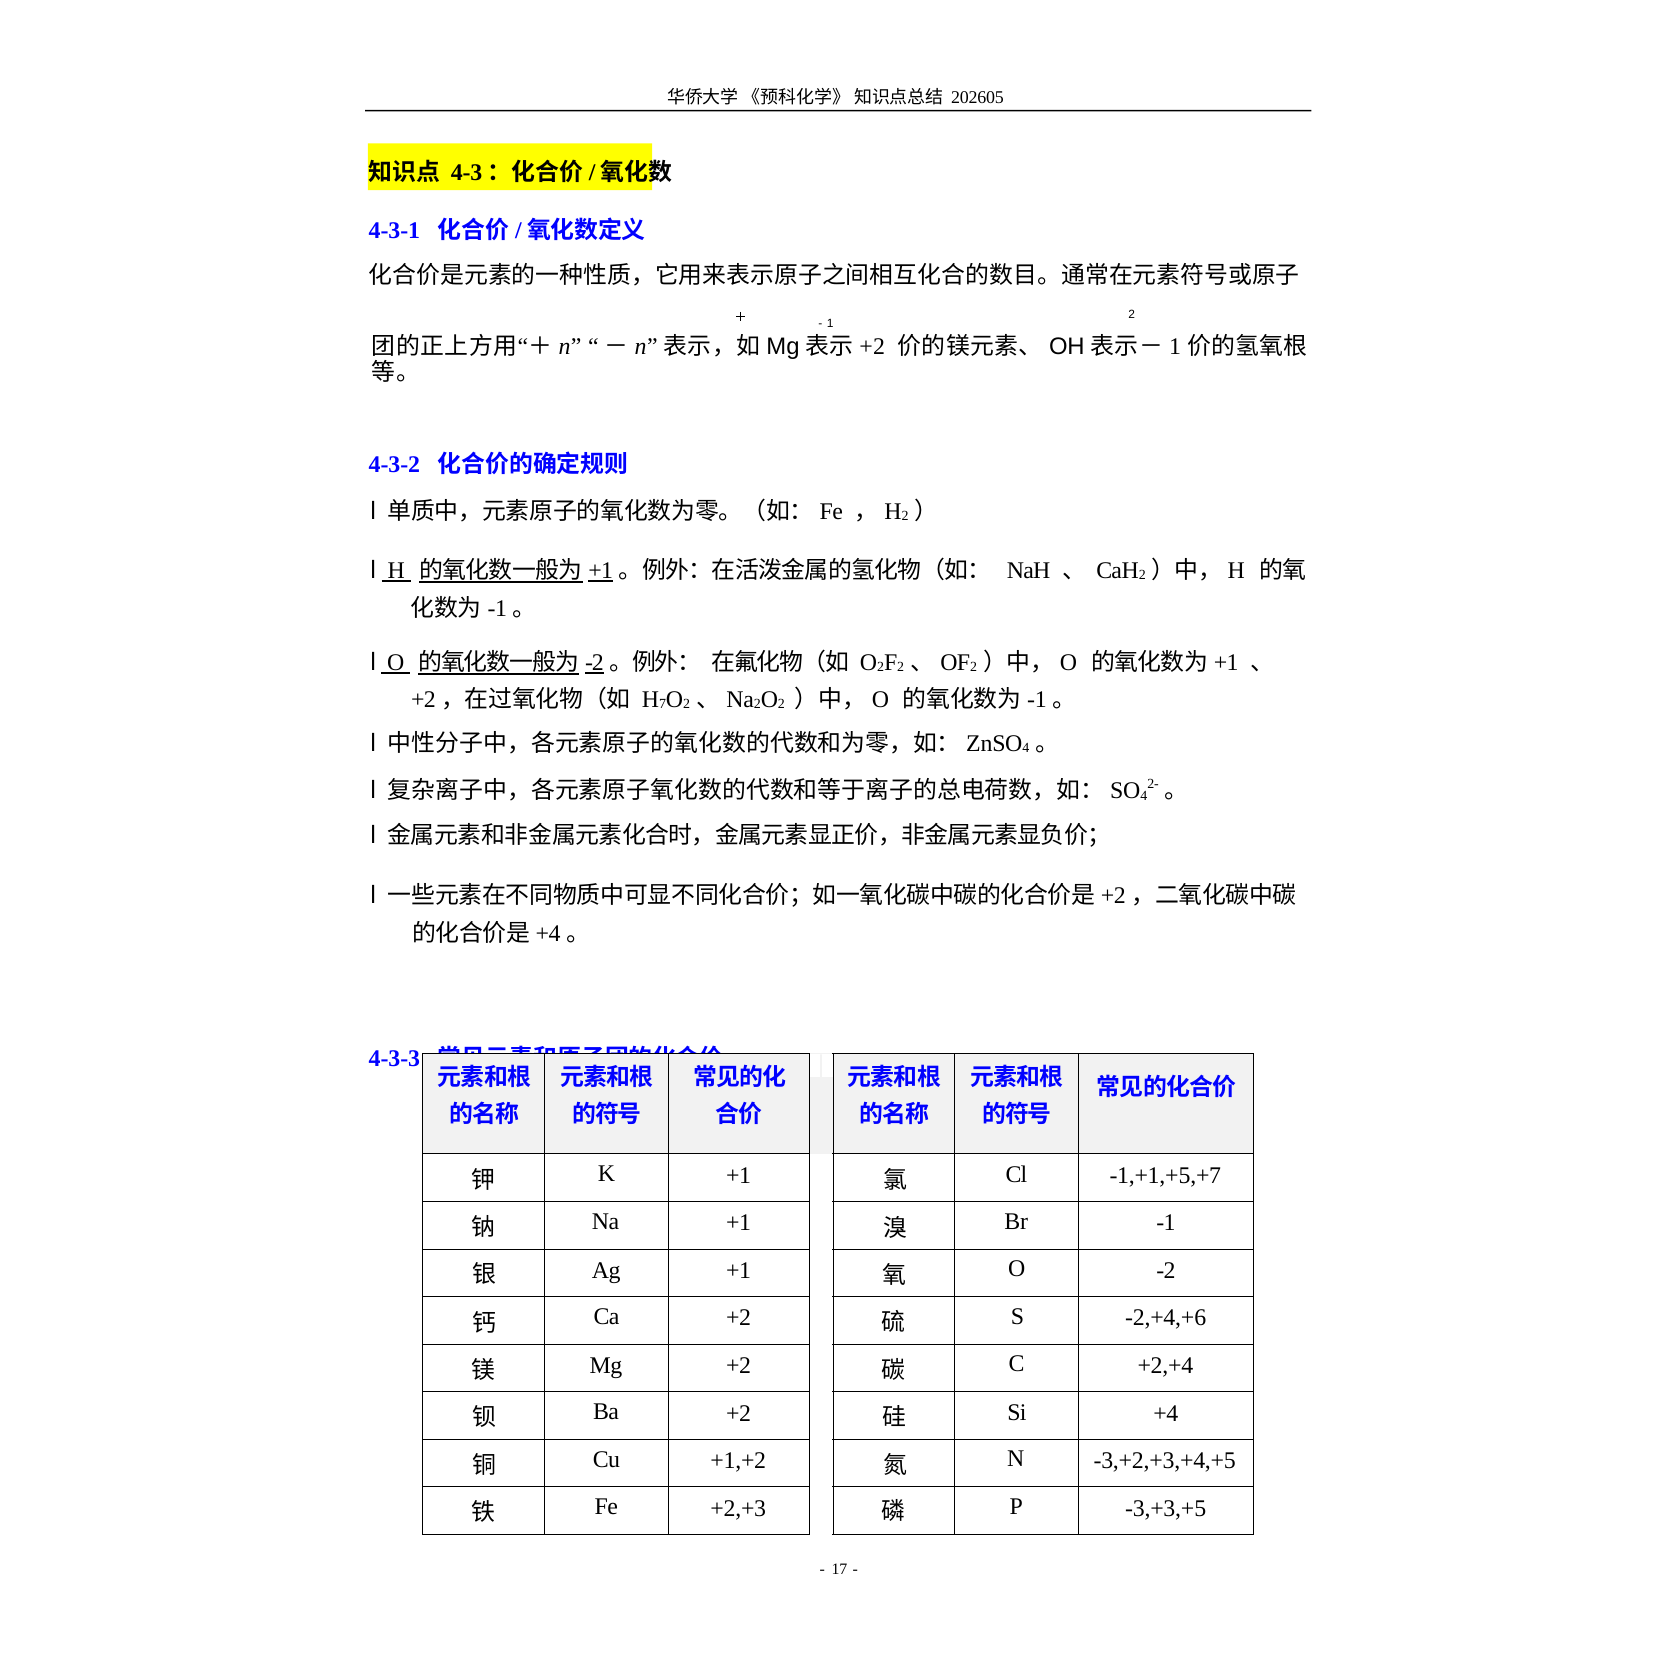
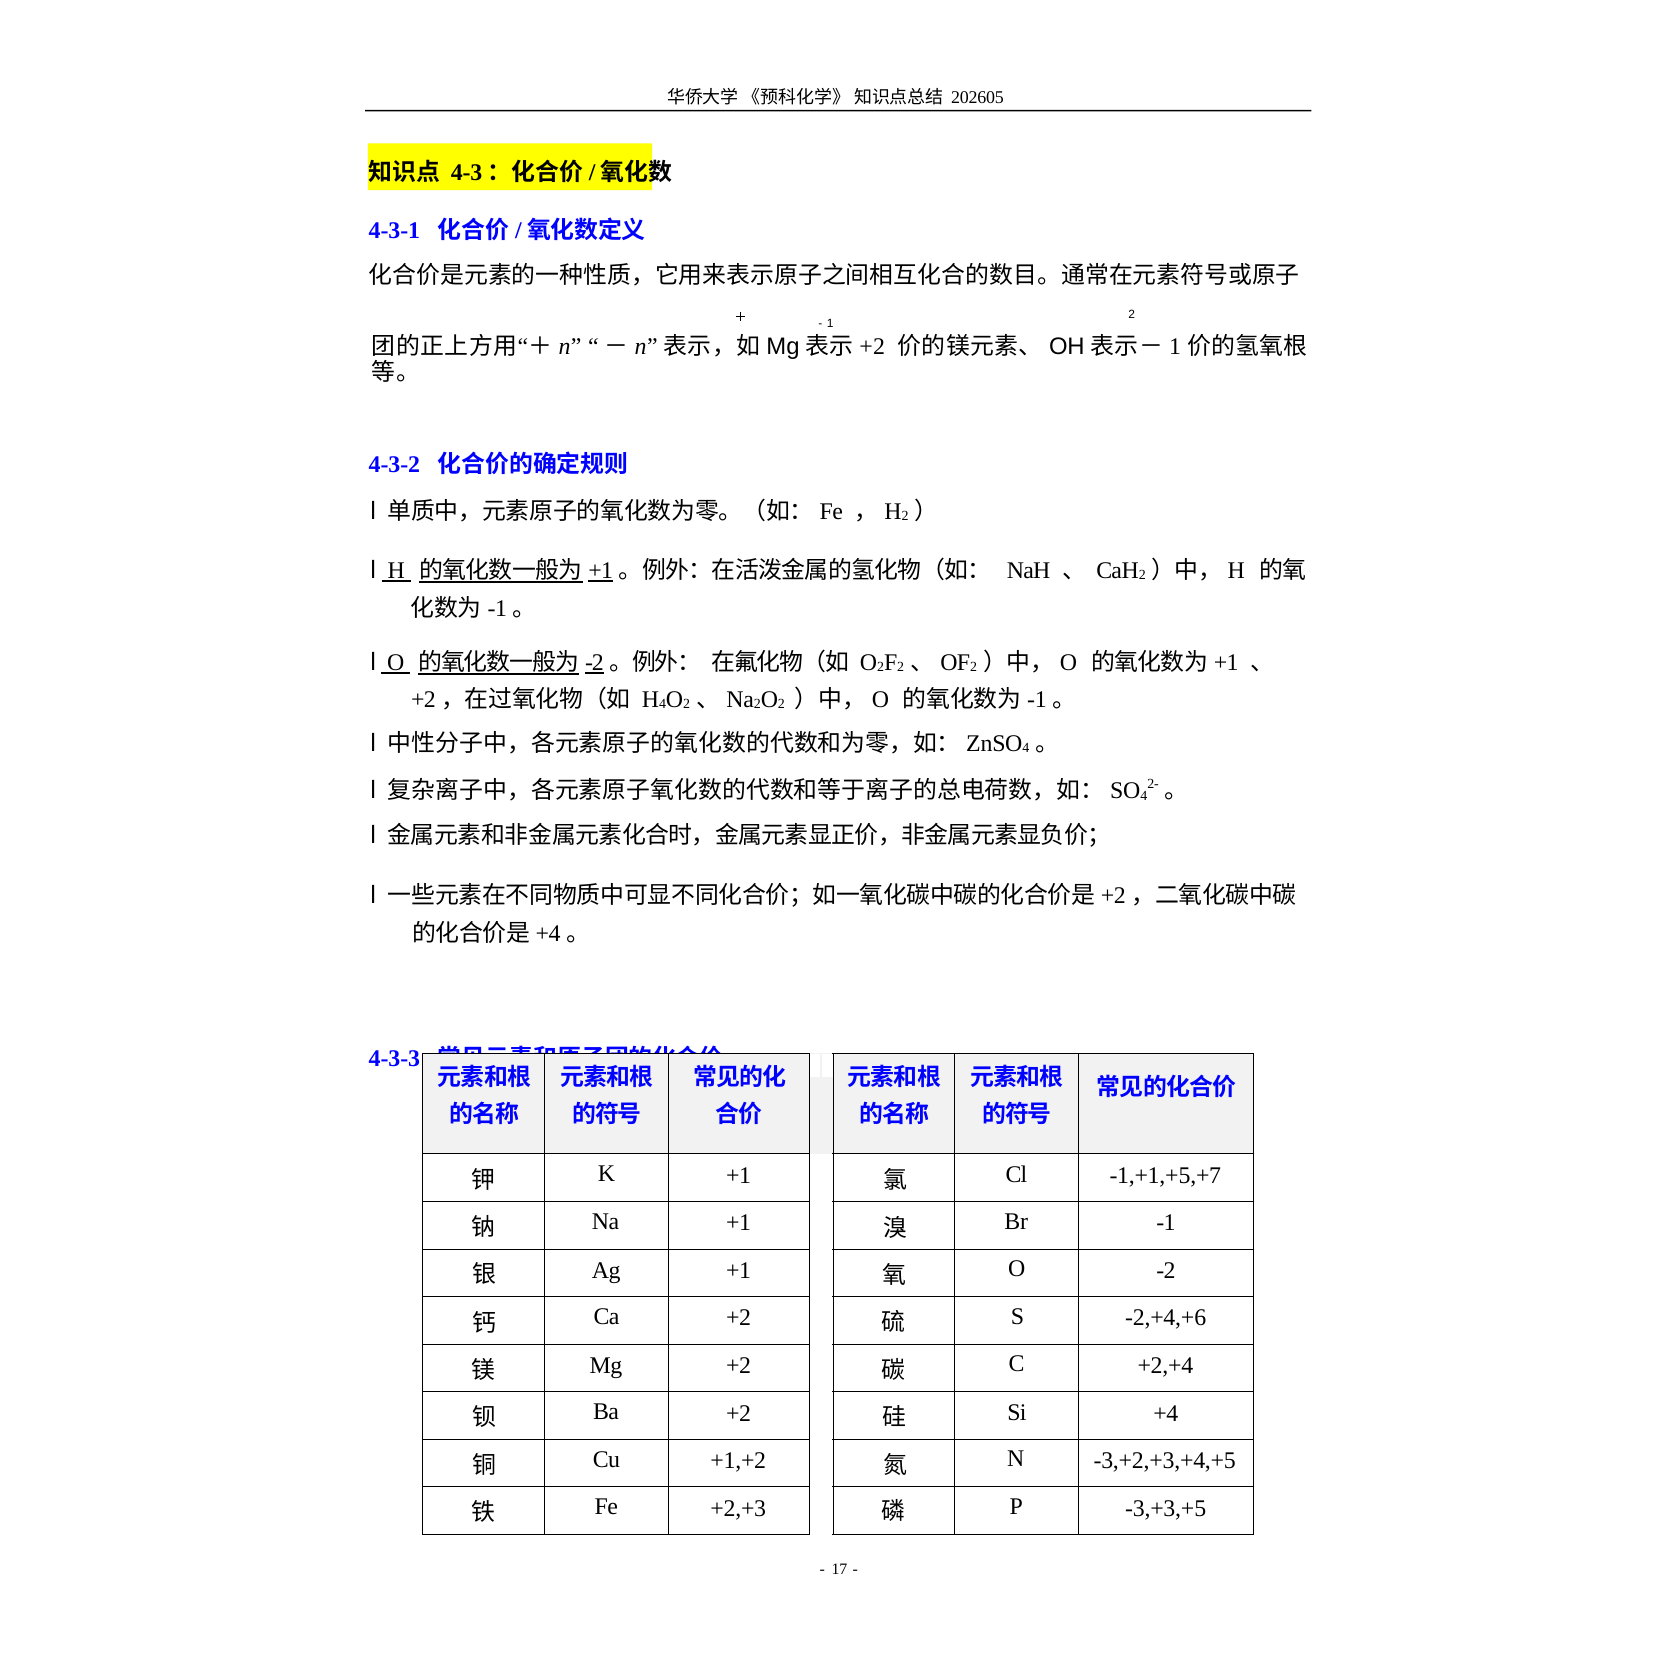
H 7: 7 -> 4
